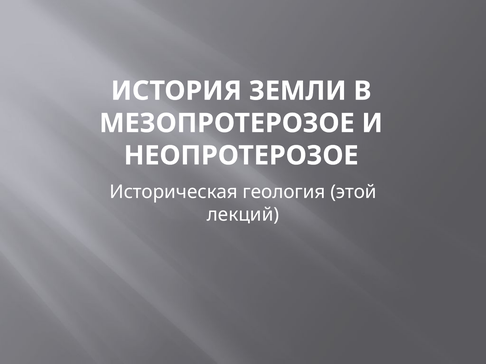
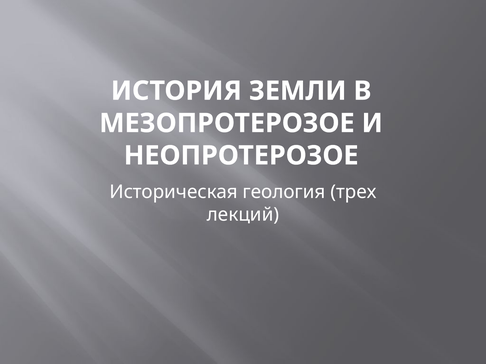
этой: этой -> трех
